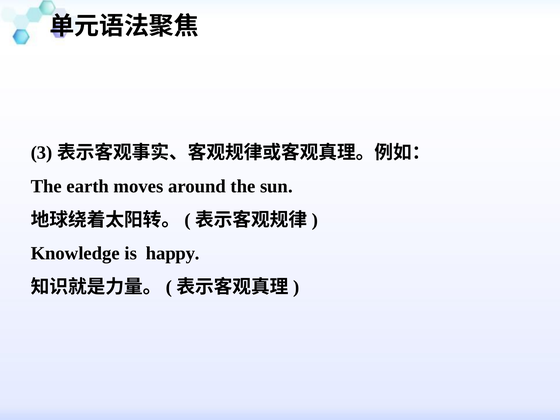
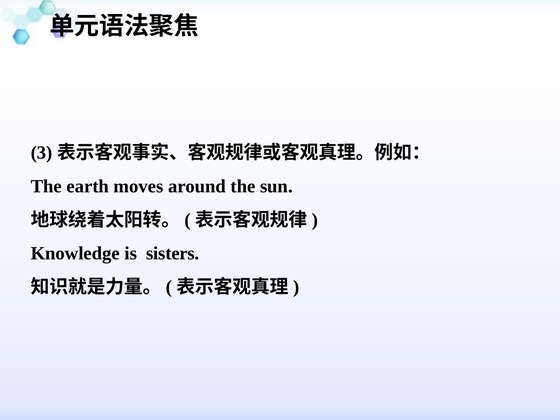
happy: happy -> sisters
